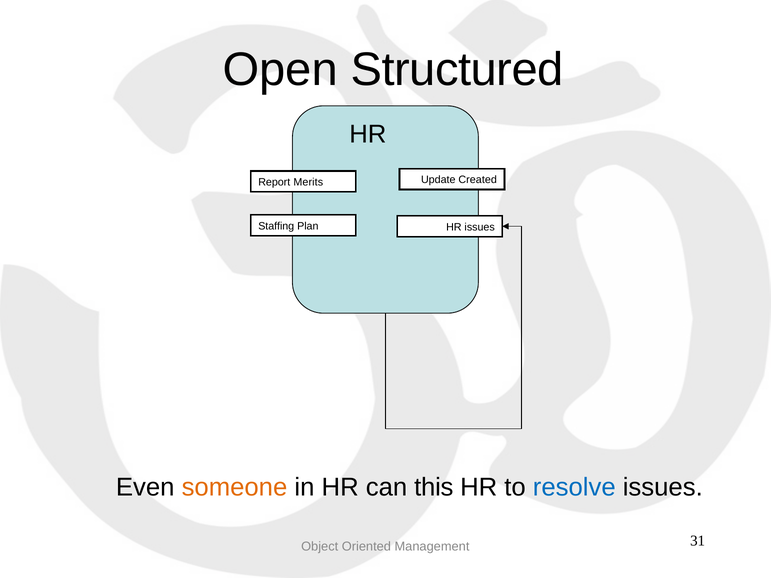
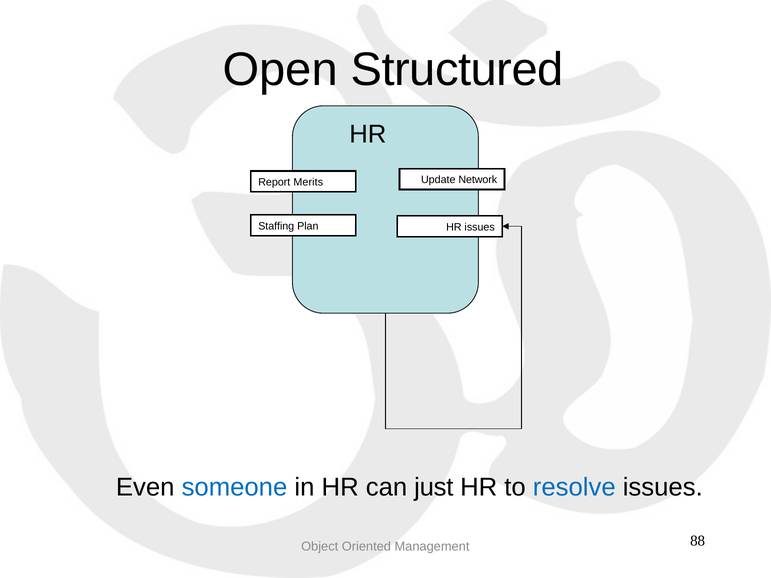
Created: Created -> Network
someone colour: orange -> blue
this: this -> just
31: 31 -> 88
